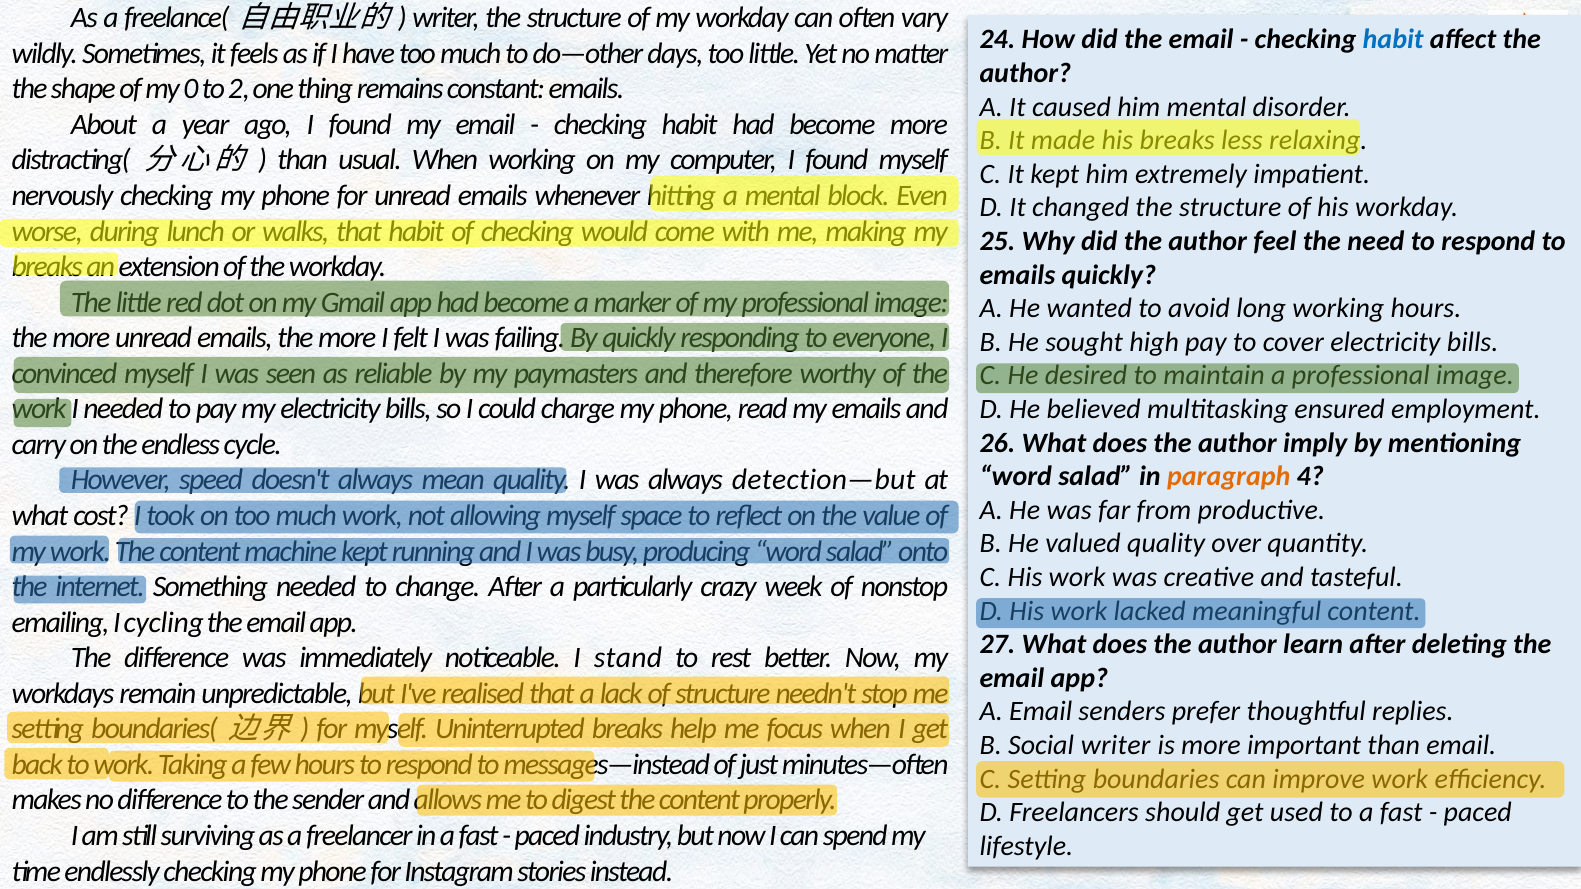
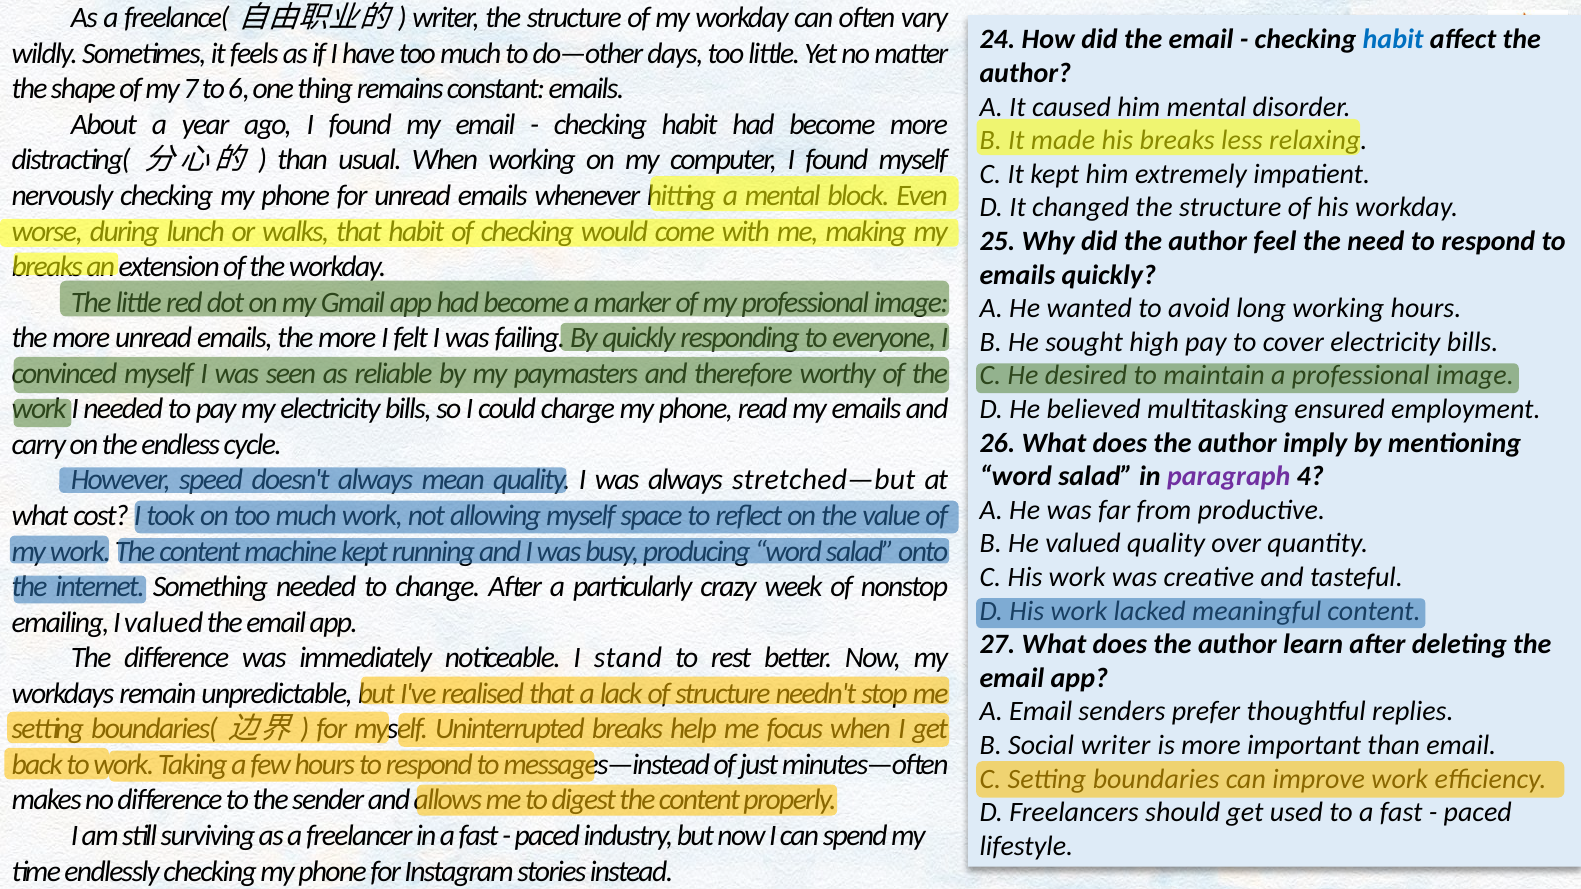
0: 0 -> 7
2: 2 -> 6
paragraph colour: orange -> purple
detection—but: detection—but -> stretched—but
I cycling: cycling -> valued
